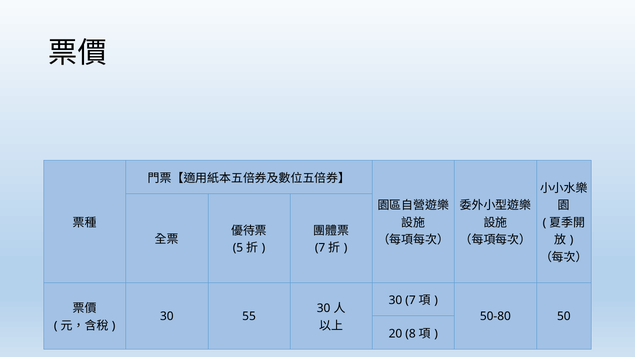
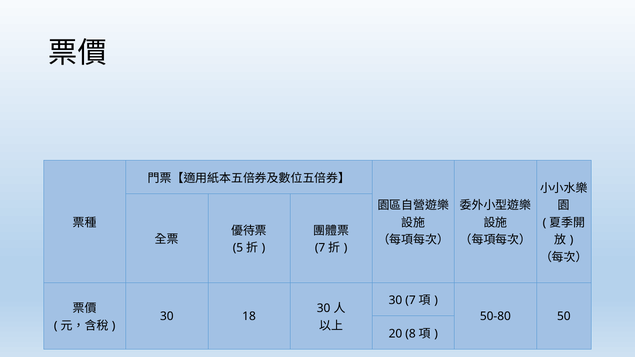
55: 55 -> 18
